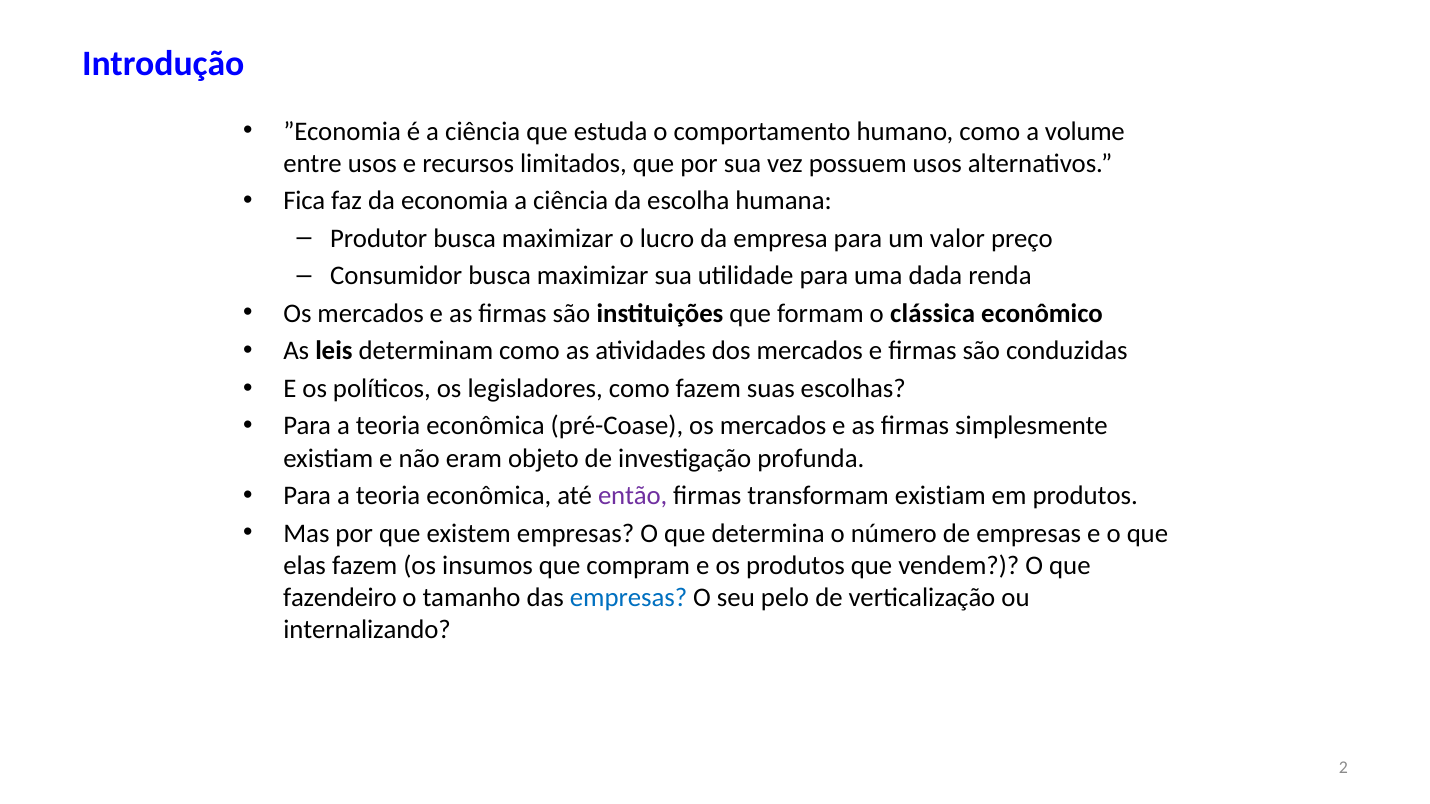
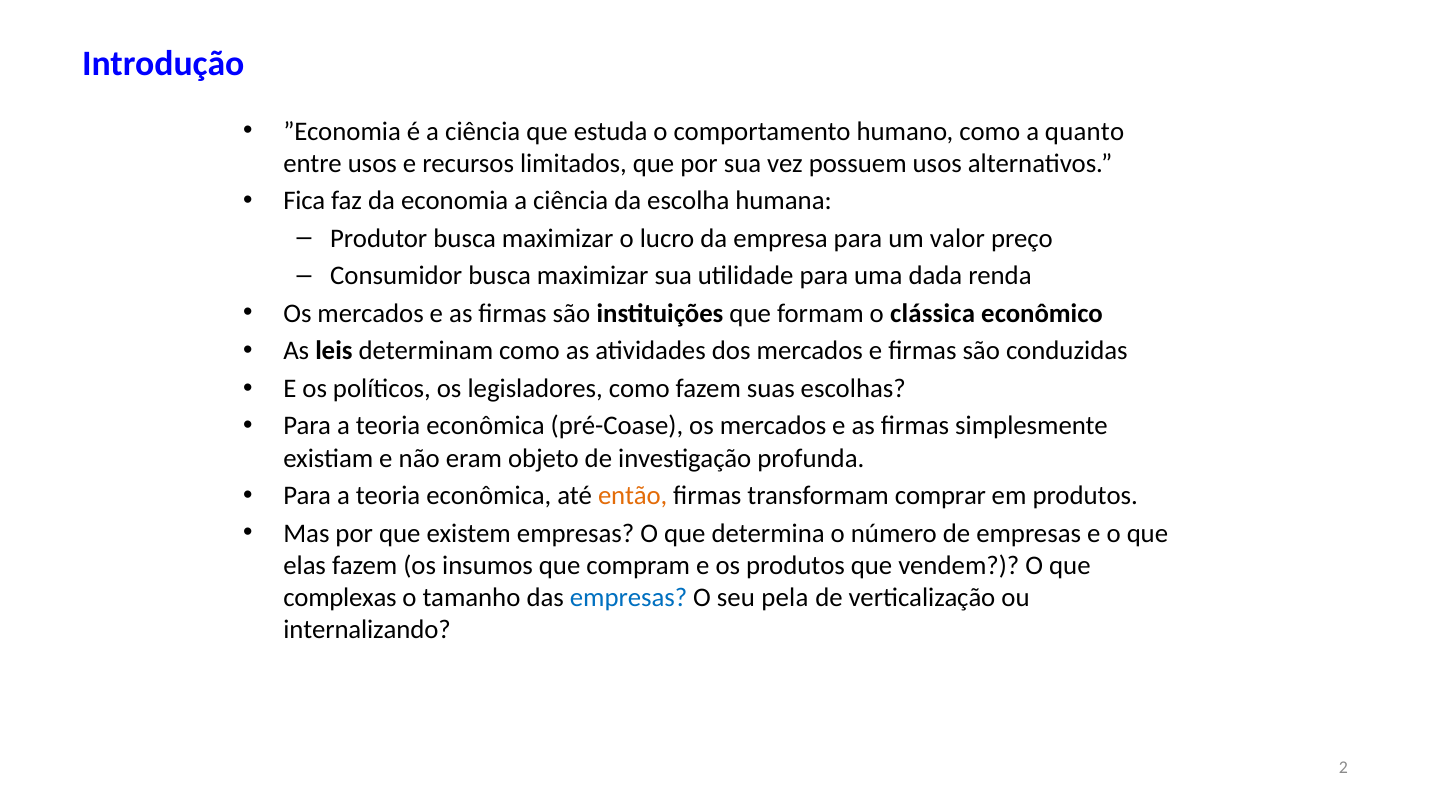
volume: volume -> quanto
então colour: purple -> orange
transformam existiam: existiam -> comprar
fazendeiro: fazendeiro -> complexas
pelo: pelo -> pela
